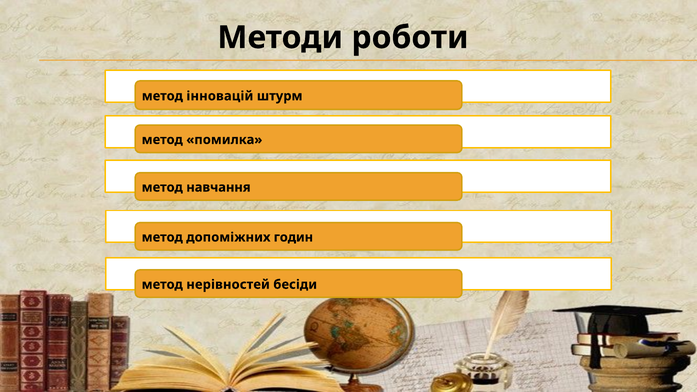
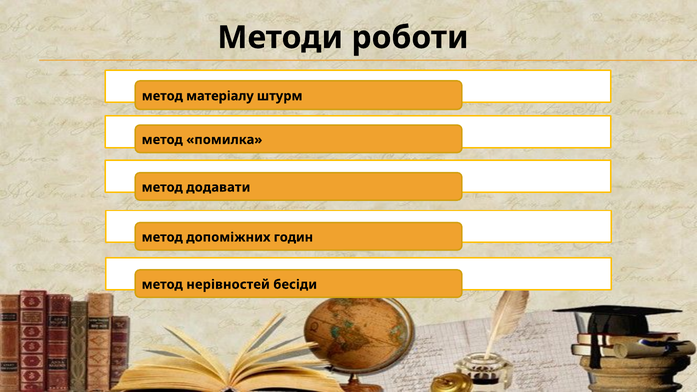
інновацій: інновацій -> матеріалу
навчання: навчання -> додавати
